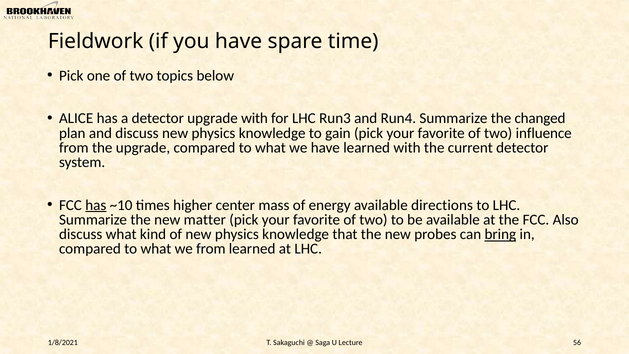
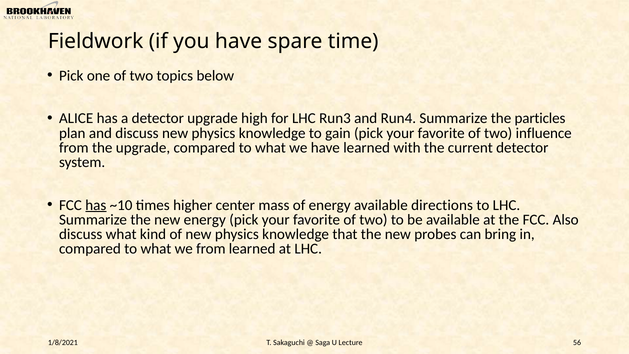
upgrade with: with -> high
changed: changed -> particles
new matter: matter -> energy
bring underline: present -> none
